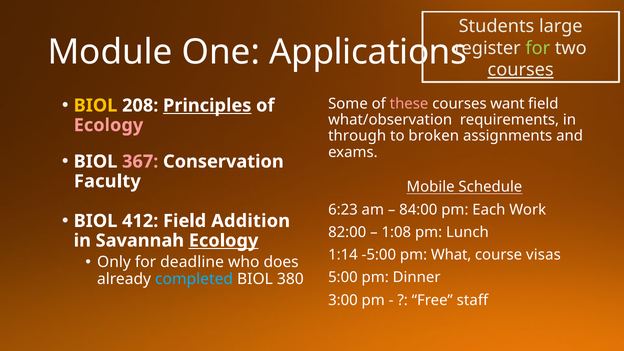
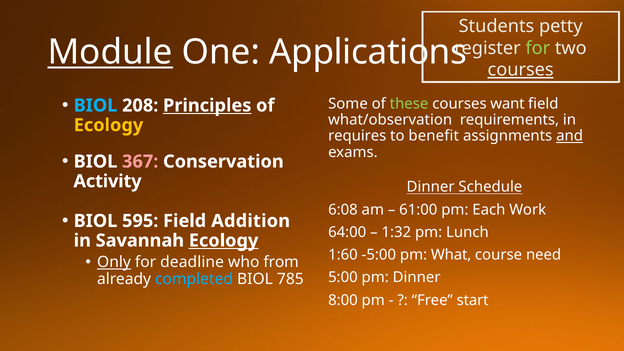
large: large -> petty
Module underline: none -> present
BIOL at (96, 106) colour: yellow -> light blue
these colour: pink -> light green
Ecology at (108, 125) colour: pink -> yellow
through: through -> requires
broken: broken -> benefit
and underline: none -> present
Faculty: Faculty -> Activity
Mobile at (431, 187): Mobile -> Dinner
6:23: 6:23 -> 6:08
84:00: 84:00 -> 61:00
412: 412 -> 595
82:00: 82:00 -> 64:00
1:08: 1:08 -> 1:32
1:14: 1:14 -> 1:60
visas: visas -> need
Only underline: none -> present
does: does -> from
380: 380 -> 785
3:00: 3:00 -> 8:00
staff: staff -> start
